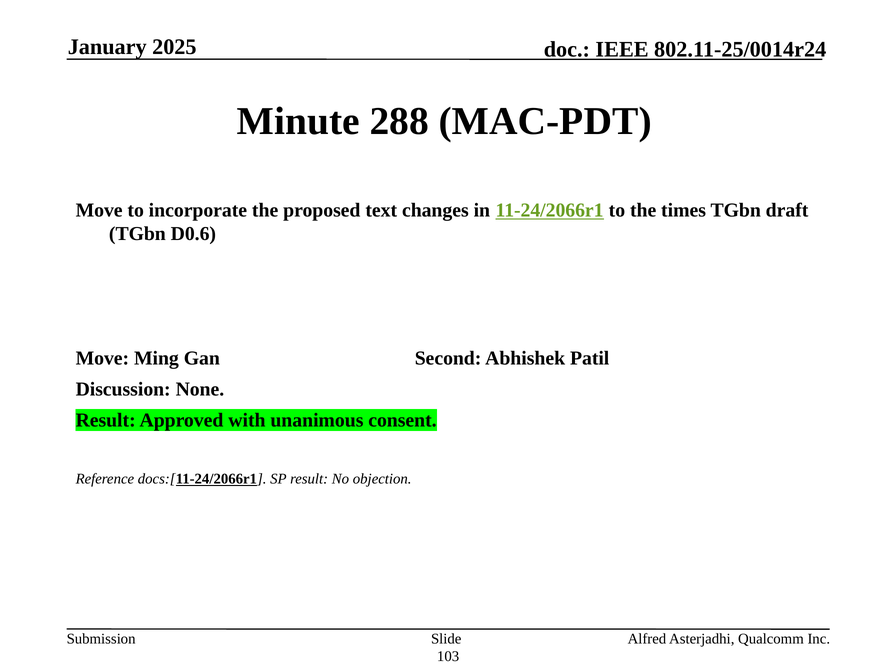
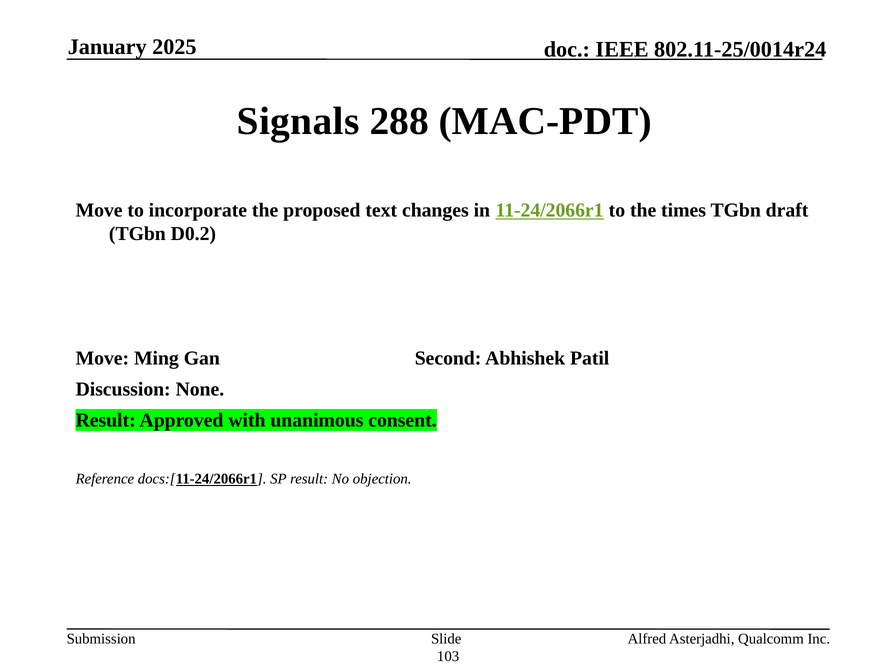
Minute: Minute -> Signals
D0.6: D0.6 -> D0.2
